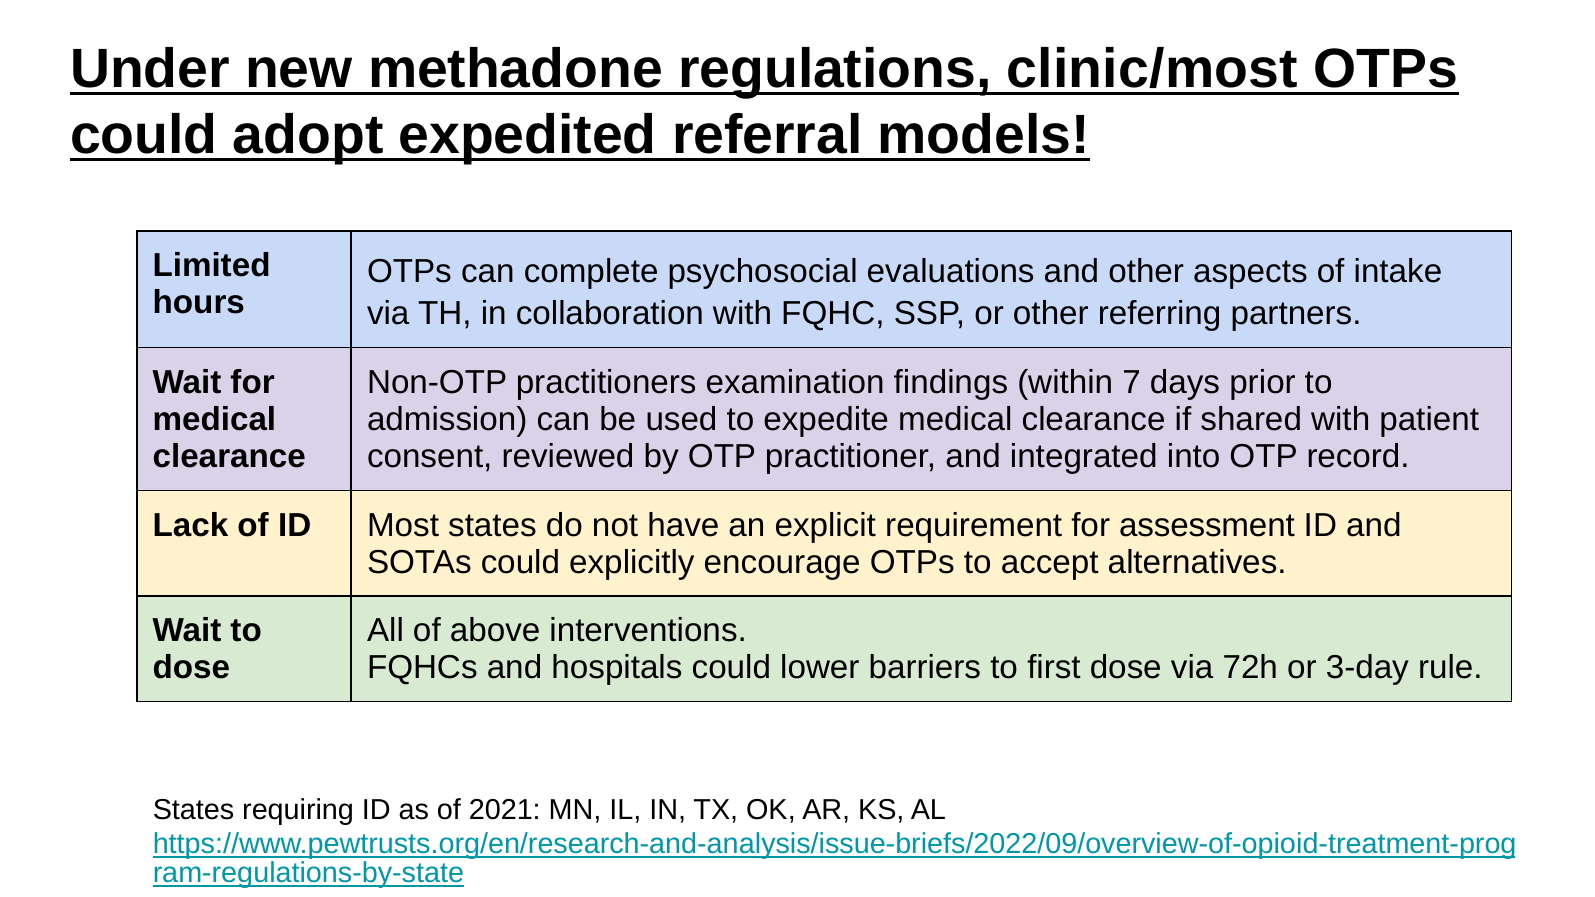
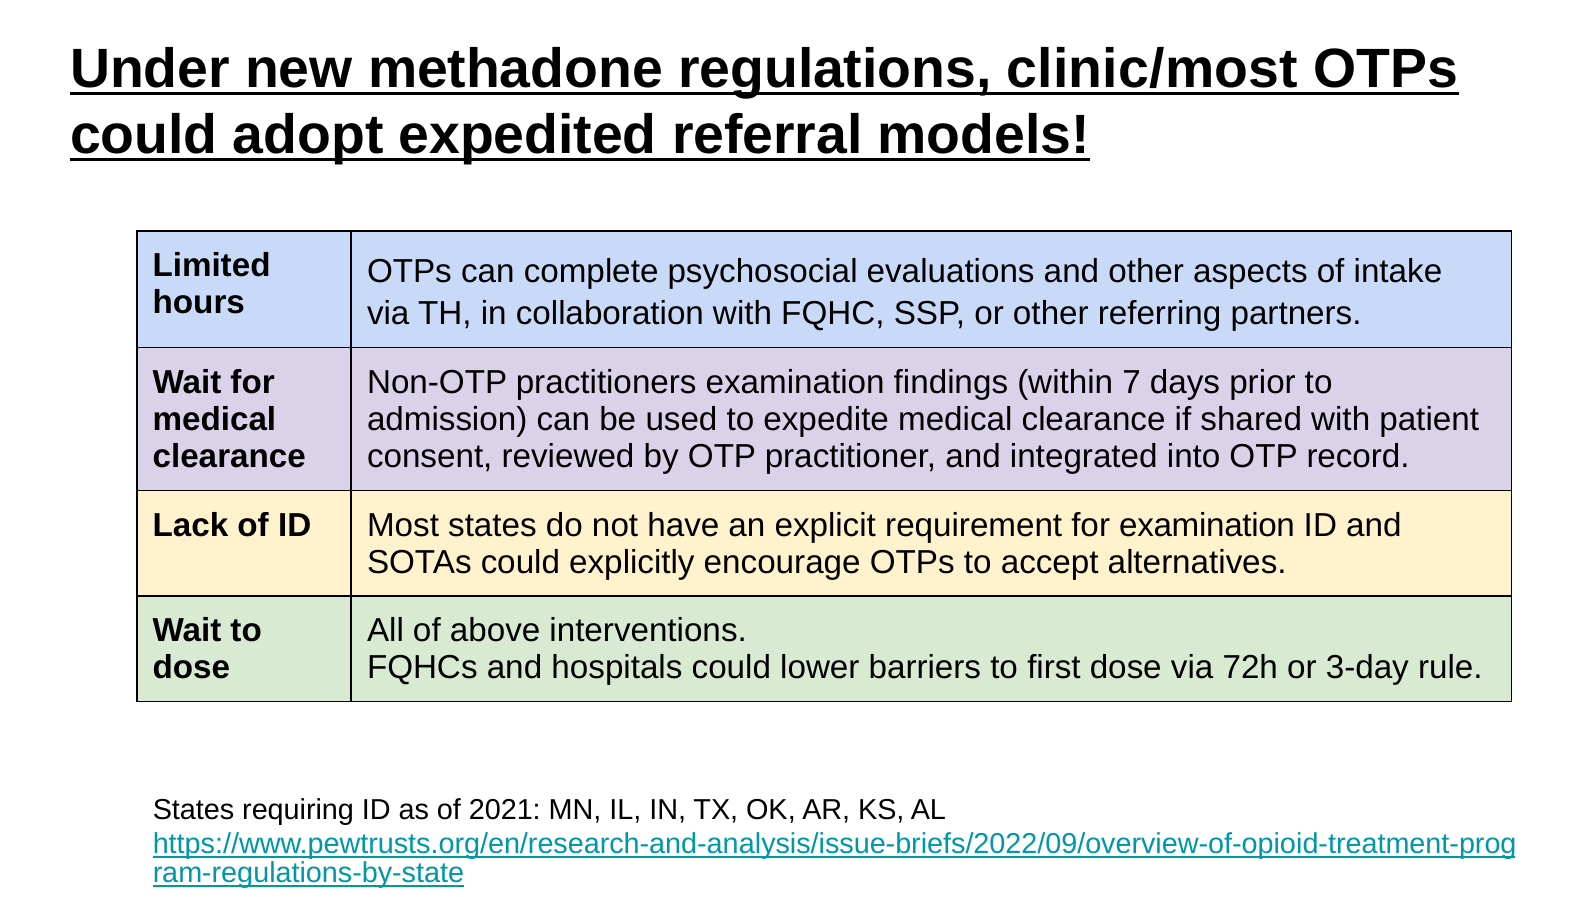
for assessment: assessment -> examination
